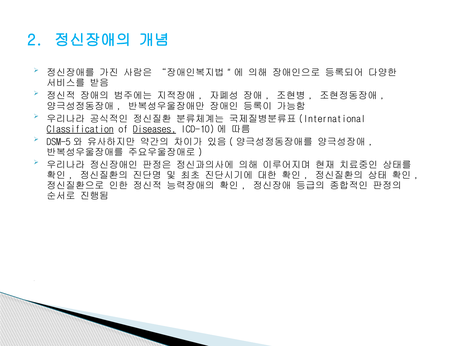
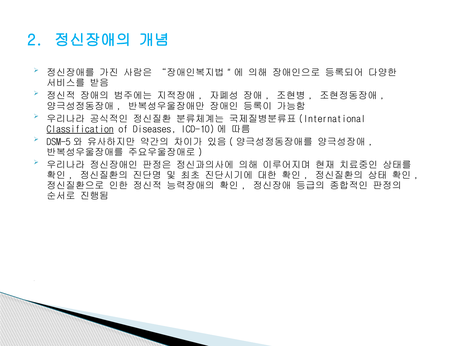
Diseases underline: present -> none
